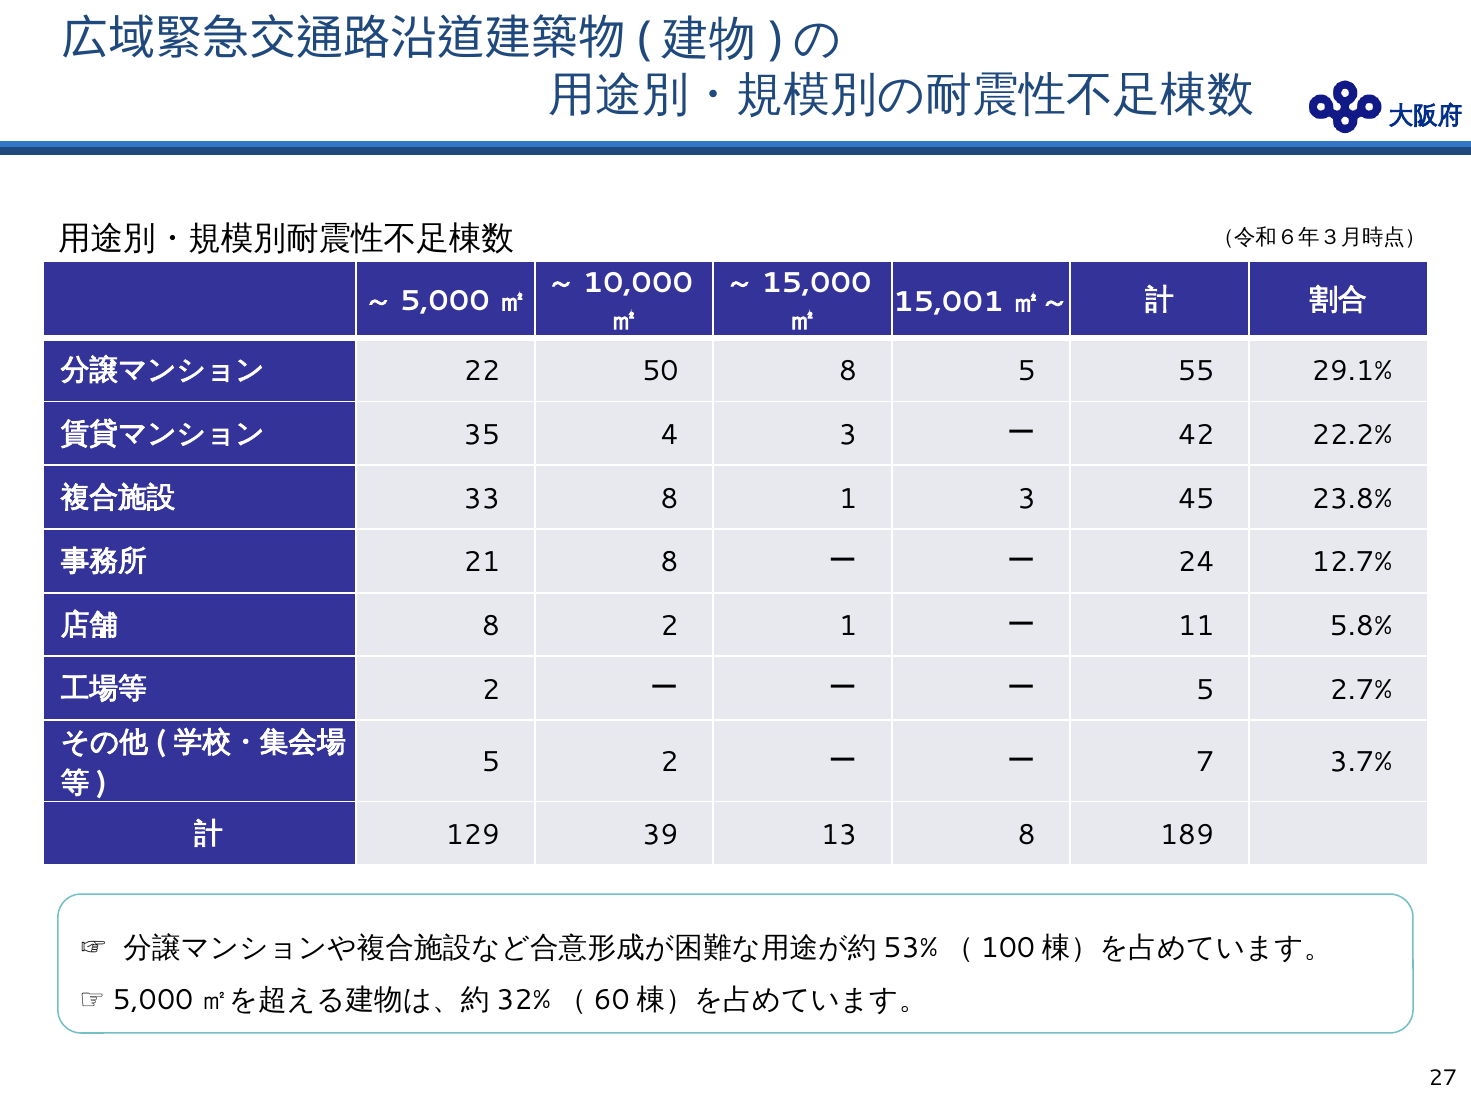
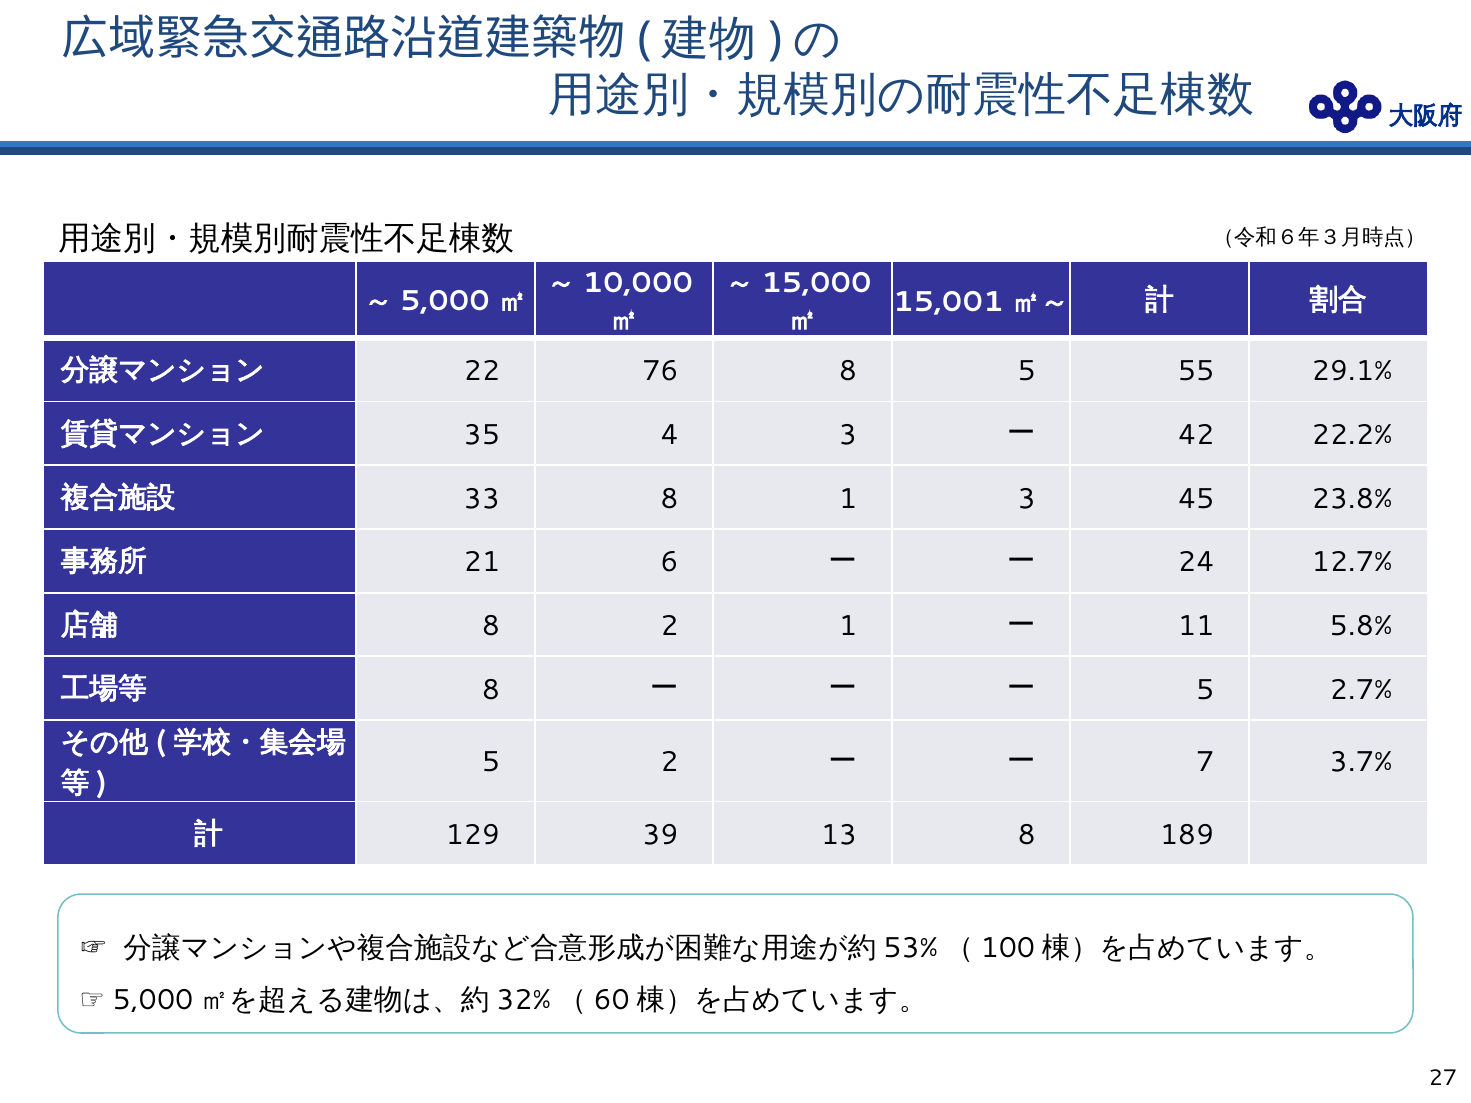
50: 50 -> 76
21 8: 8 -> 6
2 at (491, 690): 2 -> 8
